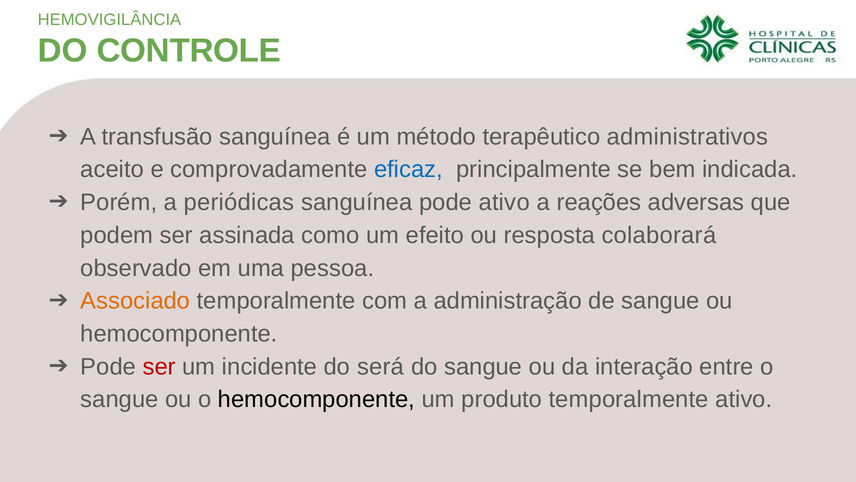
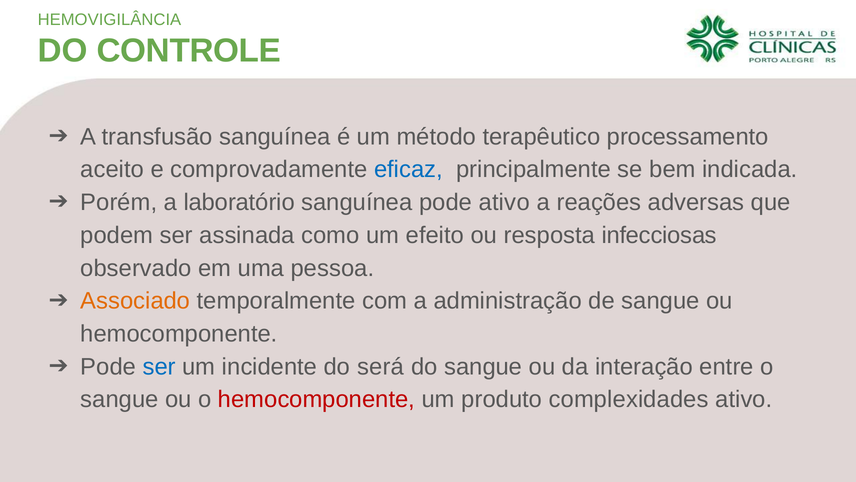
administrativos: administrativos -> processamento
periódicas: periódicas -> laboratório
colaborará: colaborará -> infecciosas
ser at (159, 366) colour: red -> blue
hemocomponente at (317, 399) colour: black -> red
produto temporalmente: temporalmente -> complexidades
